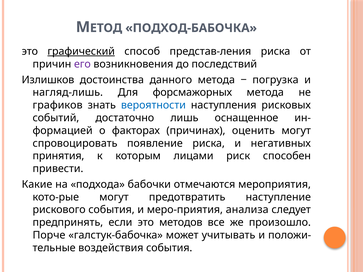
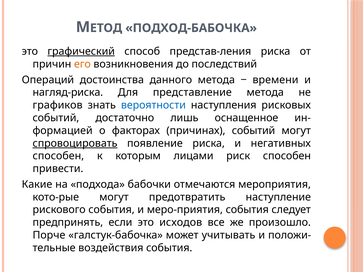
его colour: purple -> orange
Излишков: Излишков -> Операций
погрузка: погрузка -> времени
нагляд-лишь: нагляд-лишь -> нагляд-риска
форсмажорных: форсмажорных -> представление
причинах оценить: оценить -> событий
спровоцировать underline: none -> present
принятия at (58, 156): принятия -> способен
меро-приятия анализа: анализа -> события
методов: методов -> исходов
